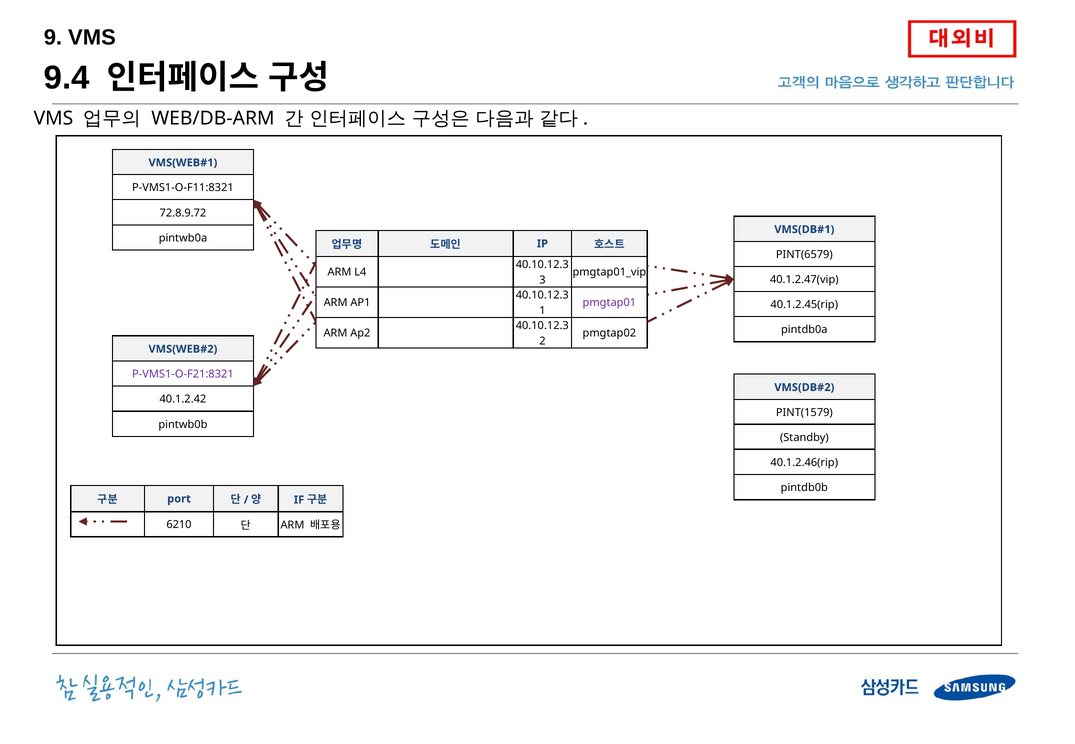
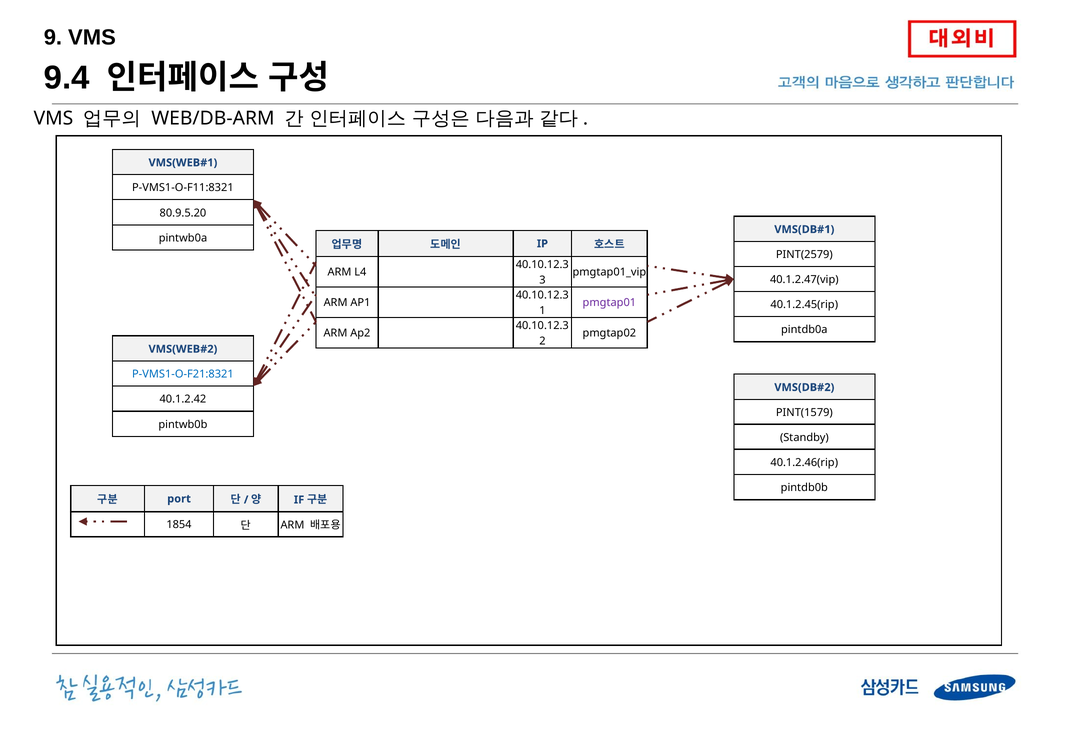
72.8.9.72: 72.8.9.72 -> 80.9.5.20
PINT(6579: PINT(6579 -> PINT(2579
P-VMS1-O-F21:8321 colour: purple -> blue
6210: 6210 -> 1854
